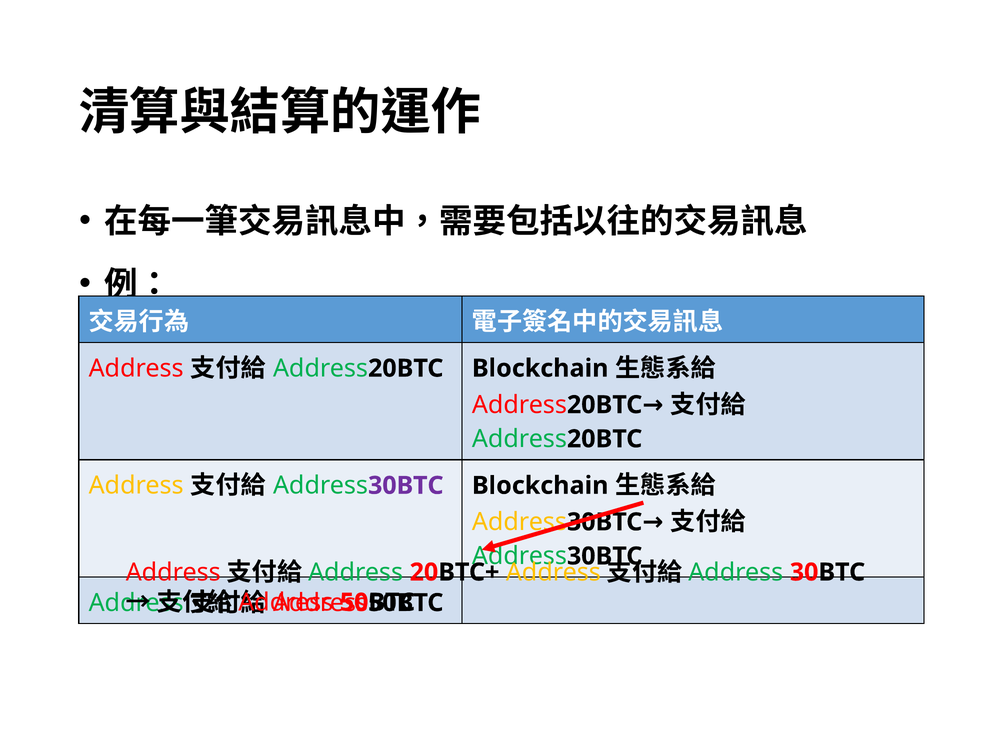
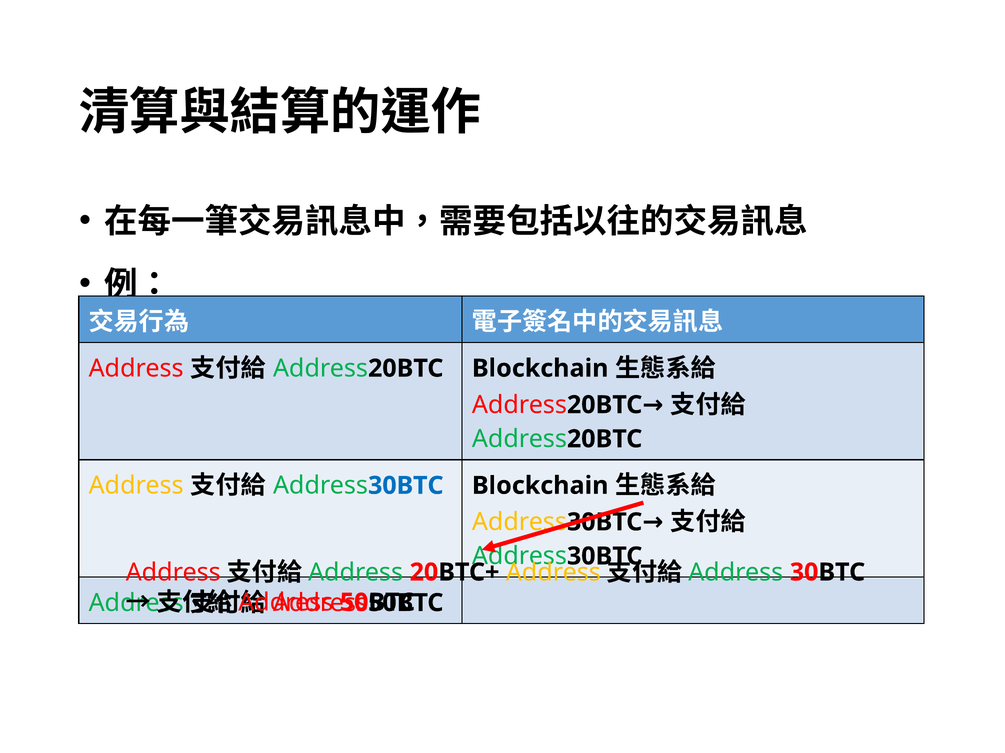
30BTC at (406, 486) colour: purple -> blue
